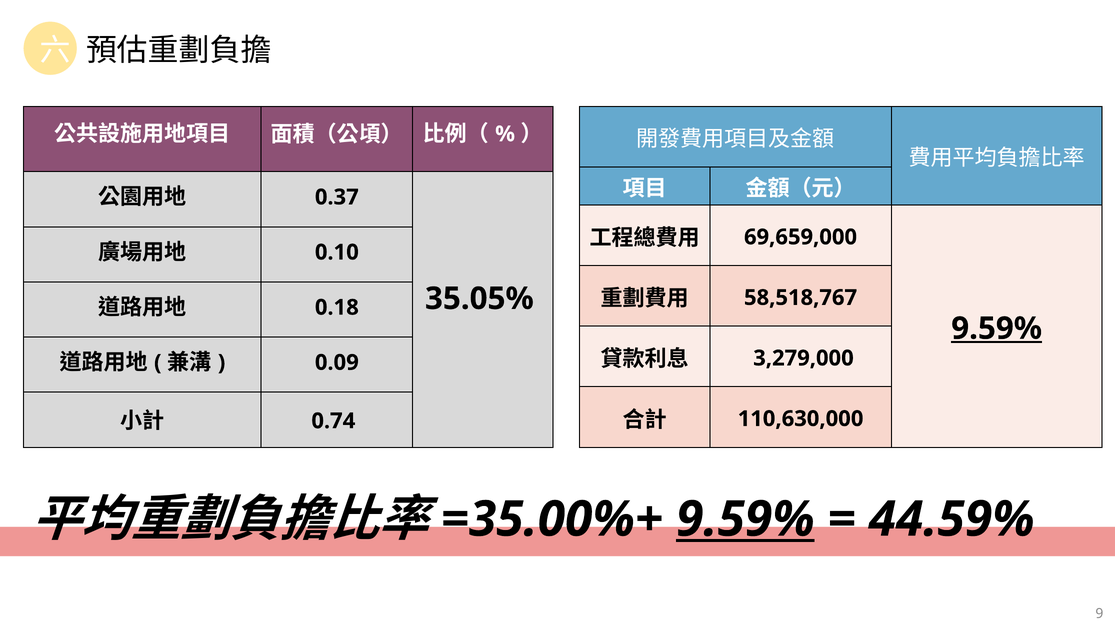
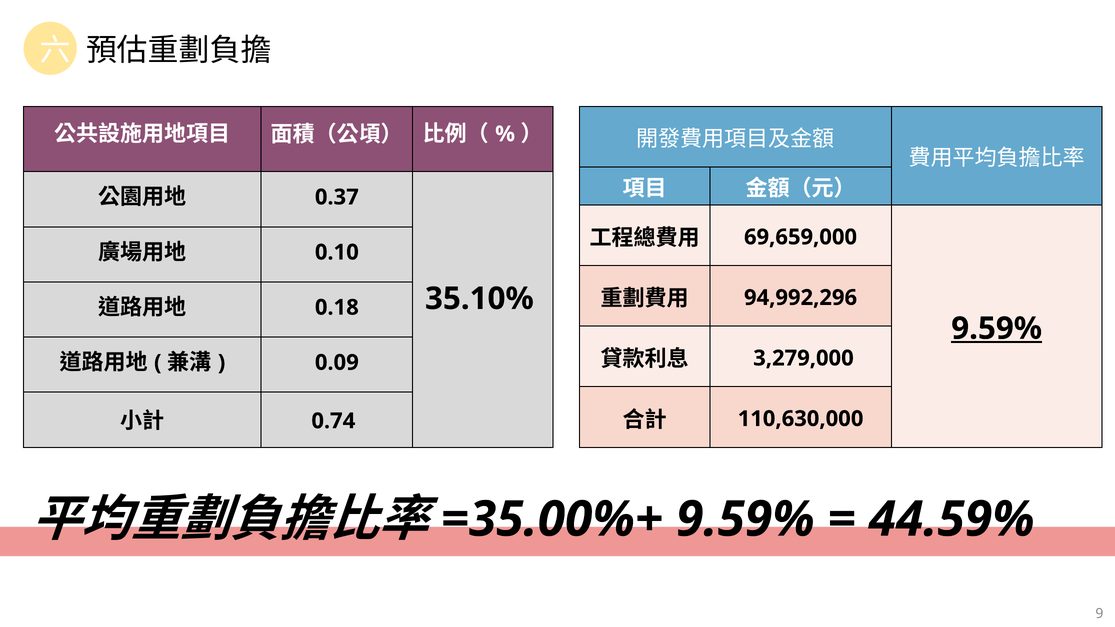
58,518,767: 58,518,767 -> 94,992,296
35.05%: 35.05% -> 35.10%
9.59% at (745, 520) underline: present -> none
